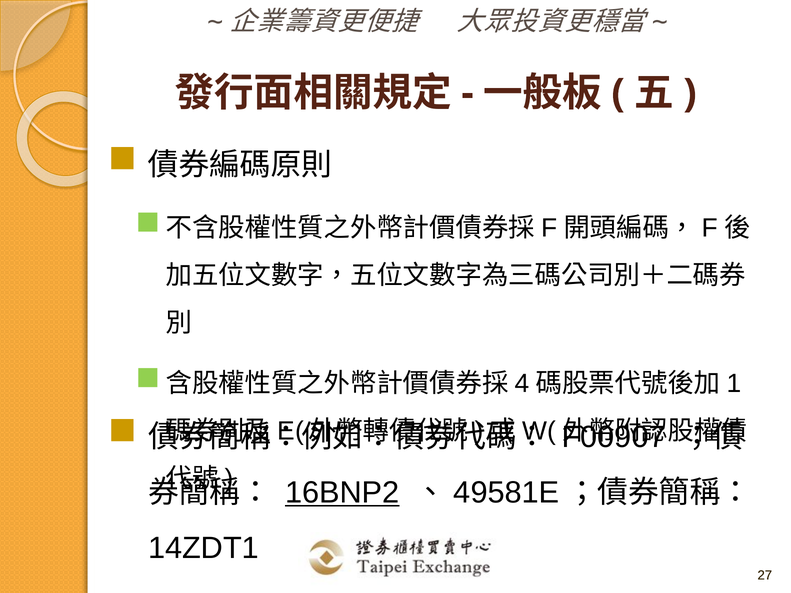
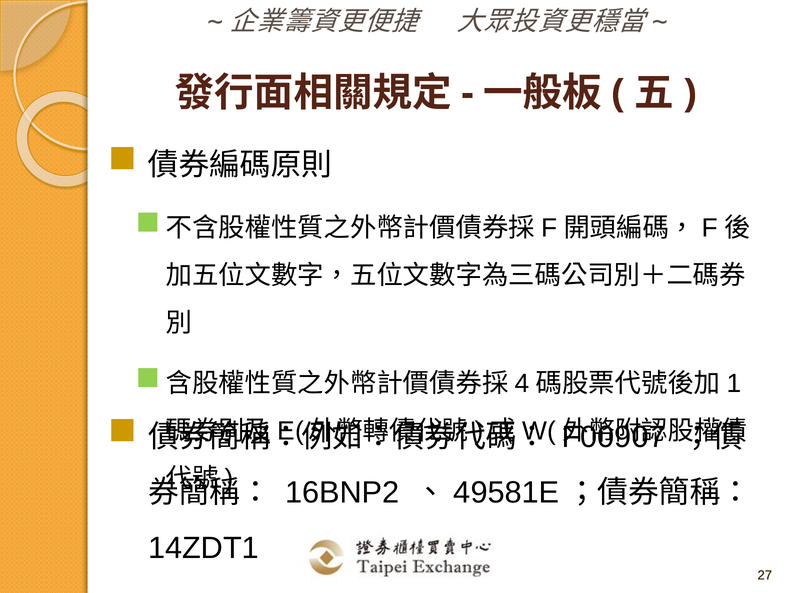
16BNP2 underline: present -> none
